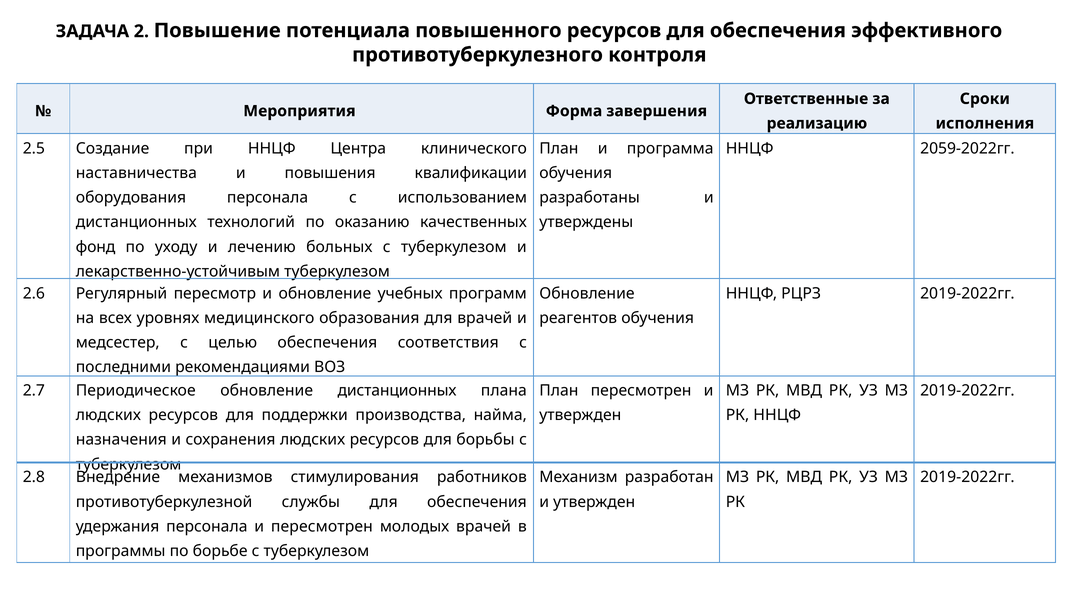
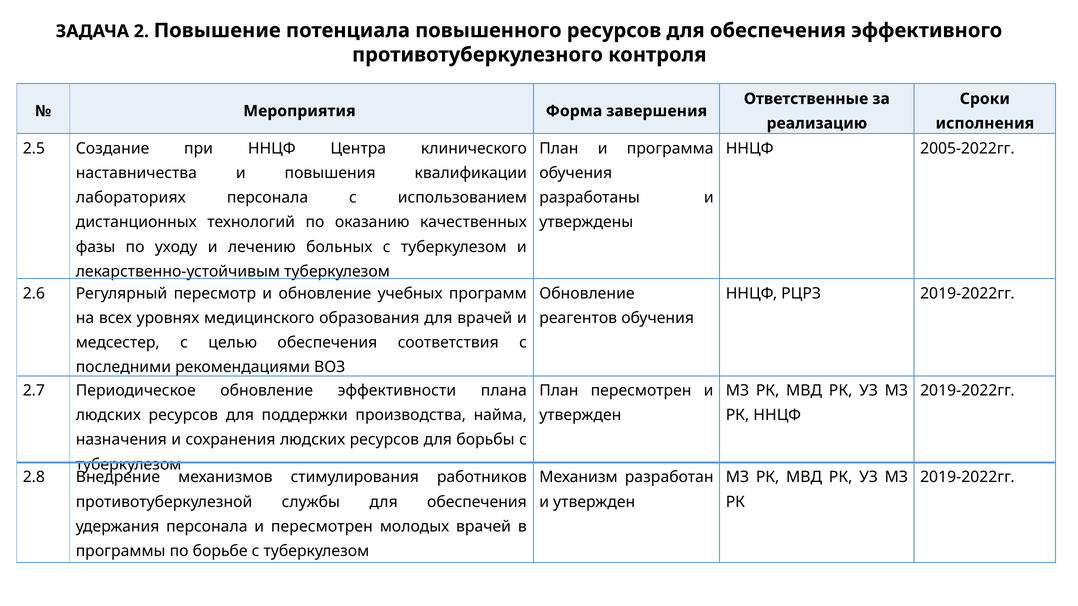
2059-2022гг: 2059-2022гг -> 2005-2022гг
оборудования: оборудования -> лабораториях
фонд: фонд -> фазы
обновление дистанционных: дистанционных -> эффективности
